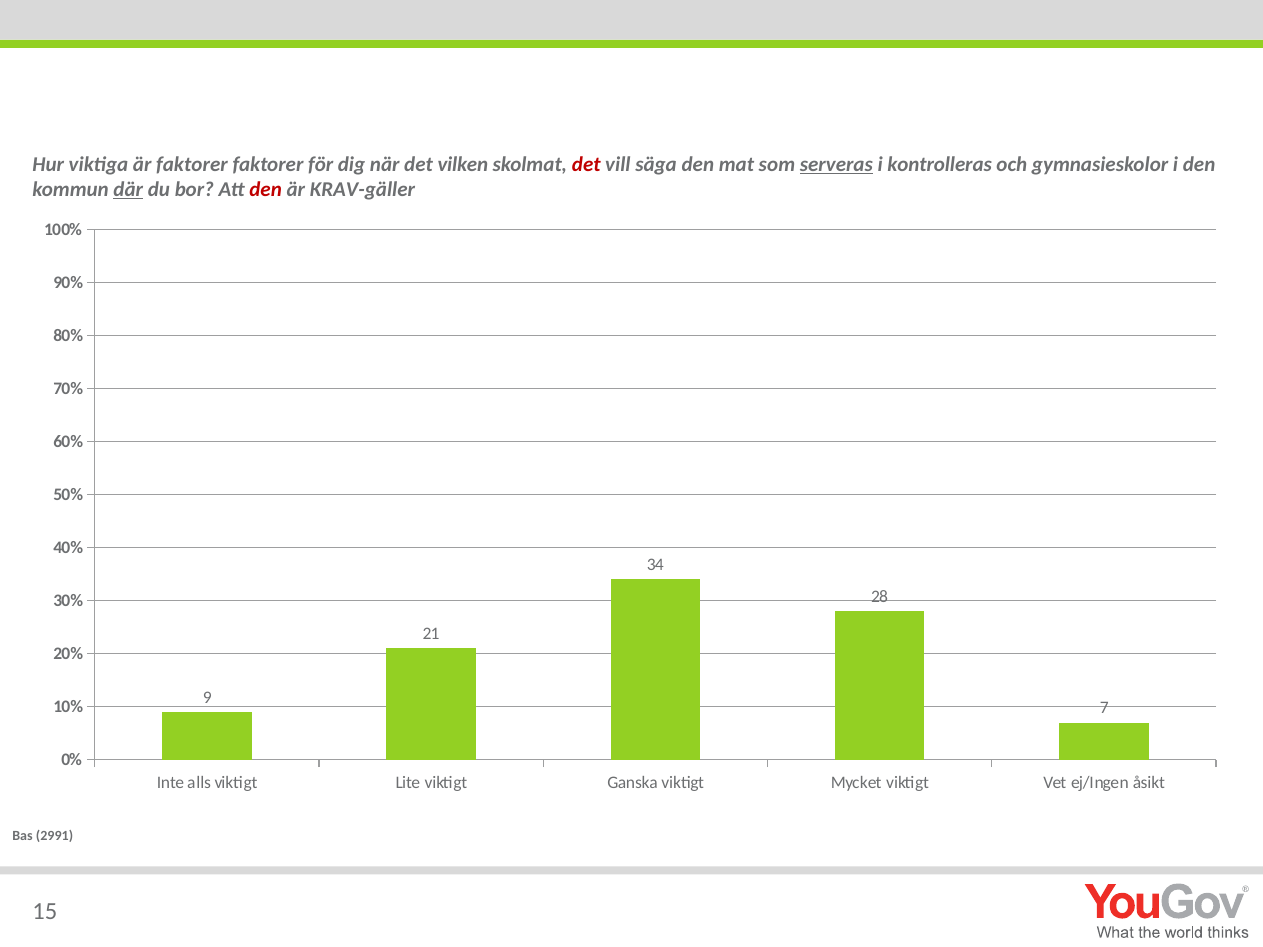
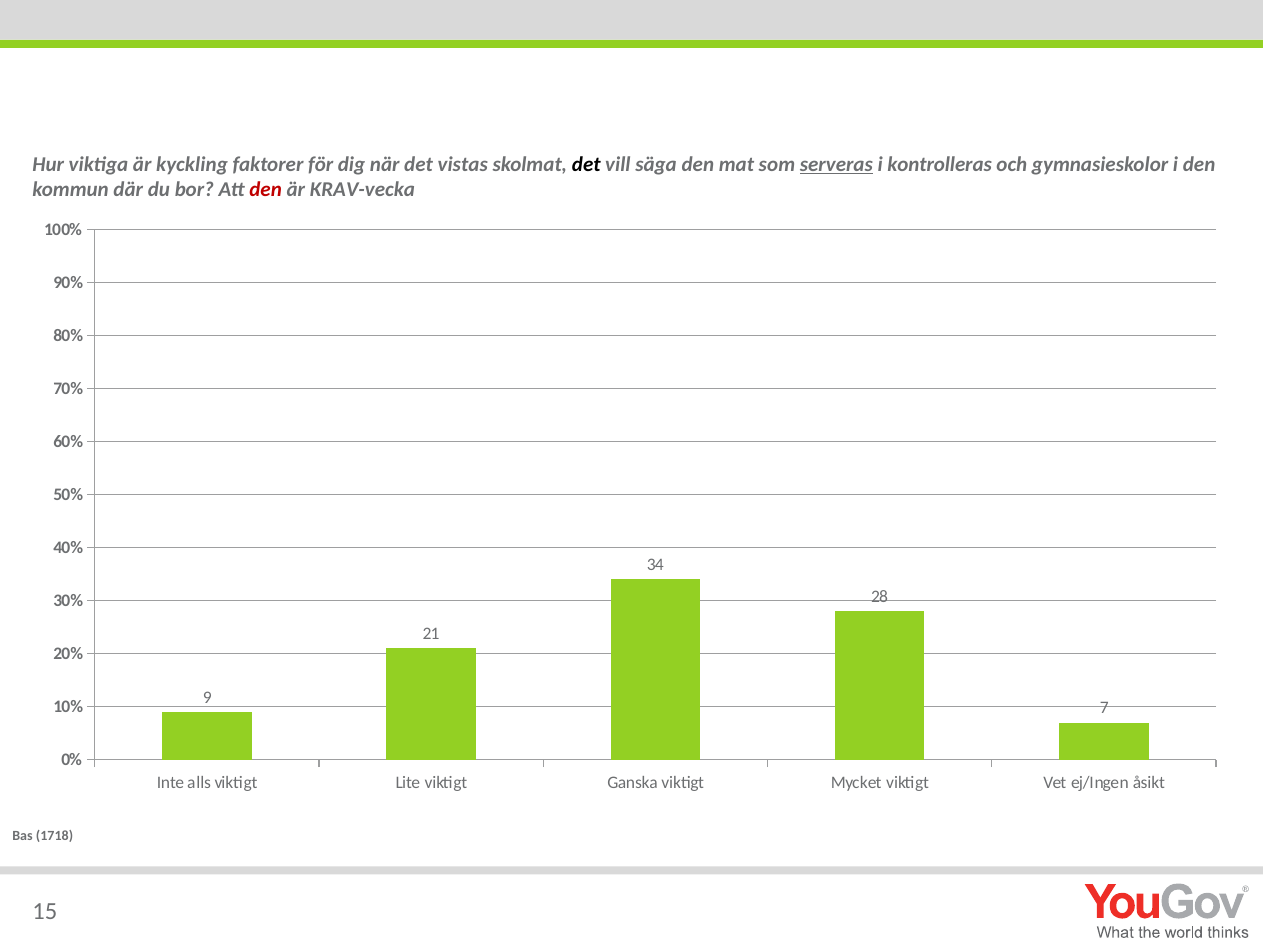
är faktorer: faktorer -> kyckling
vilken: vilken -> vistas
det at (586, 165) colour: red -> black
där underline: present -> none
KRAV-gäller: KRAV-gäller -> KRAV-vecka
2991: 2991 -> 1718
